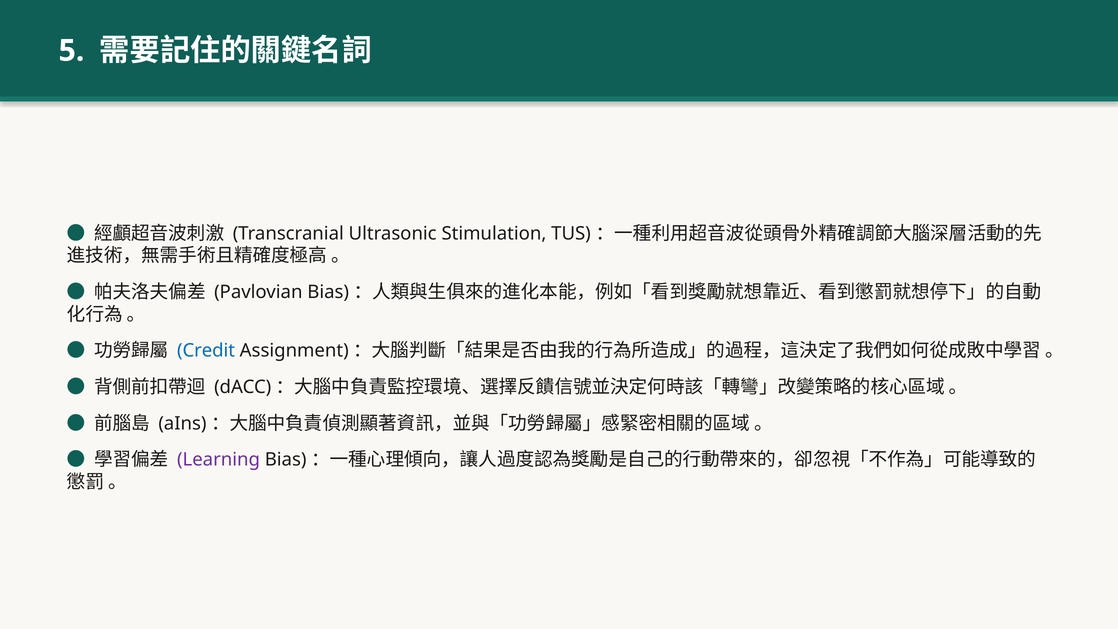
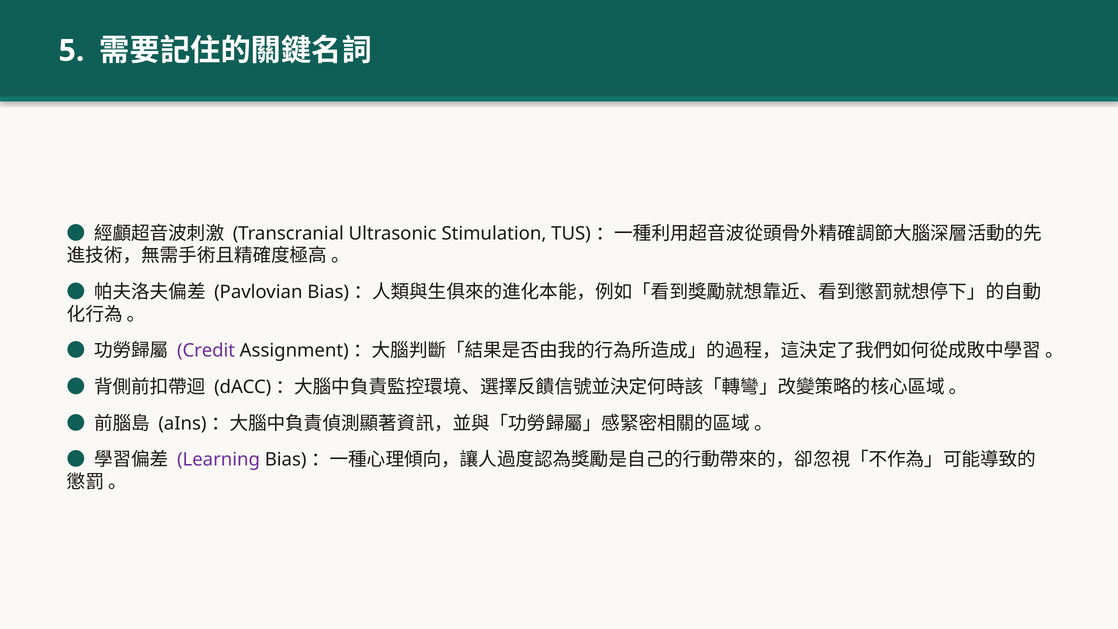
Credit colour: blue -> purple
